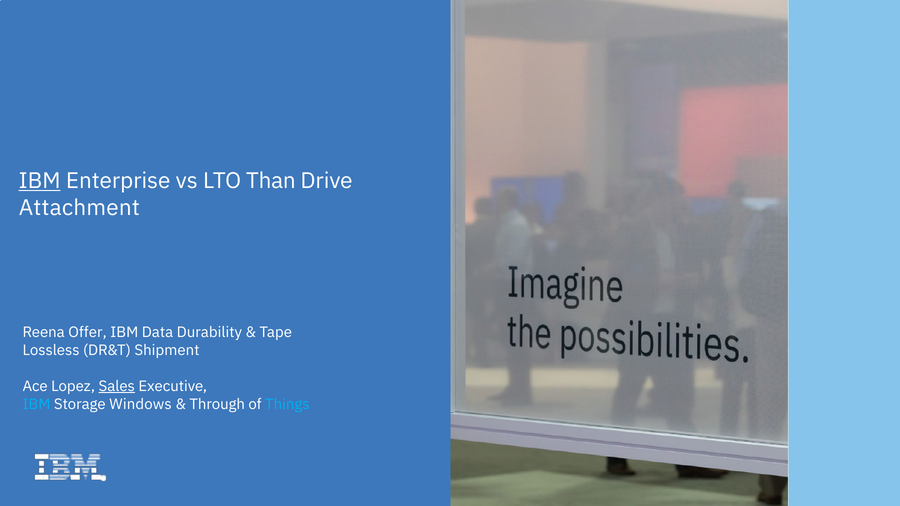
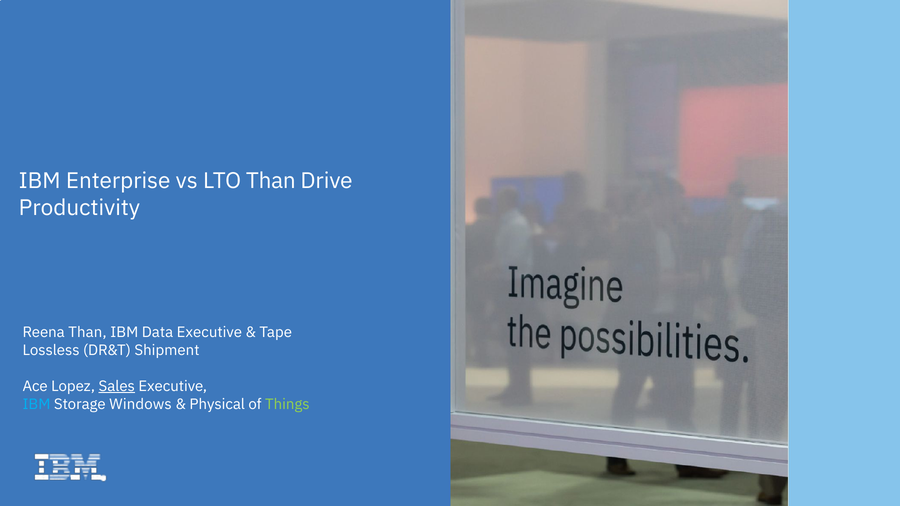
IBM at (40, 181) underline: present -> none
Attachment: Attachment -> Productivity
Reena Offer: Offer -> Than
Data Durability: Durability -> Executive
Through: Through -> Physical
Things colour: light blue -> light green
